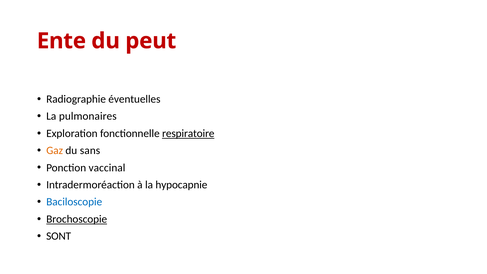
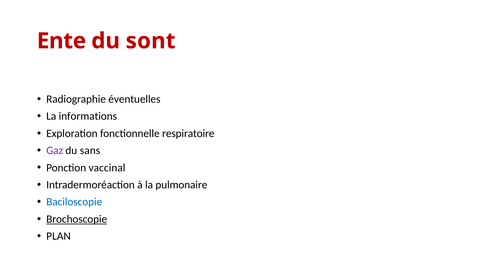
peut: peut -> sont
pulmonaires: pulmonaires -> informations
respiratoire underline: present -> none
Gaz colour: orange -> purple
hypocapnie: hypocapnie -> pulmonaire
SONT: SONT -> PLAN
